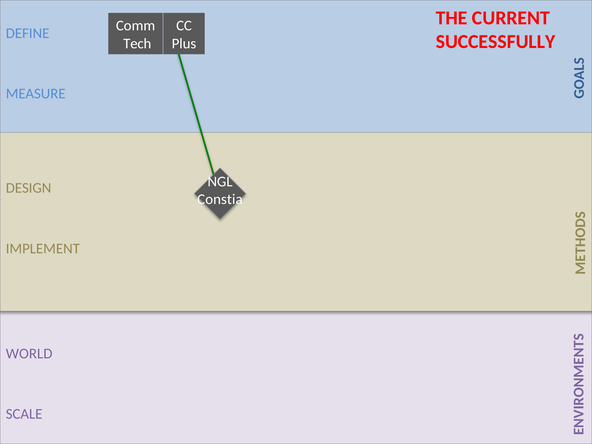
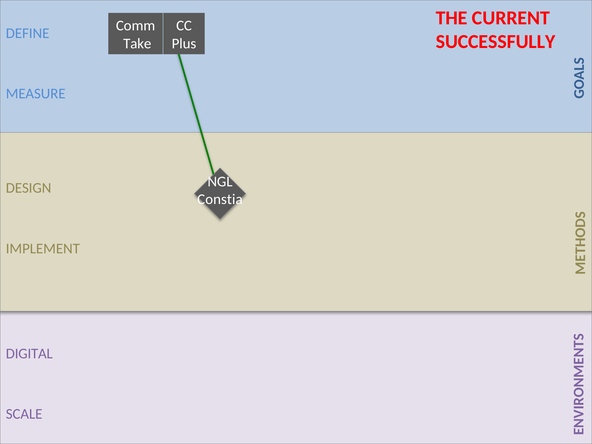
Tech: Tech -> Take
WORLD: WORLD -> DIGITAL
